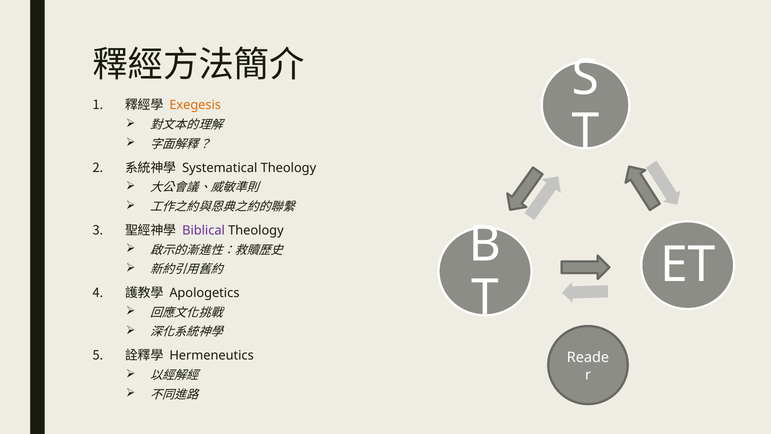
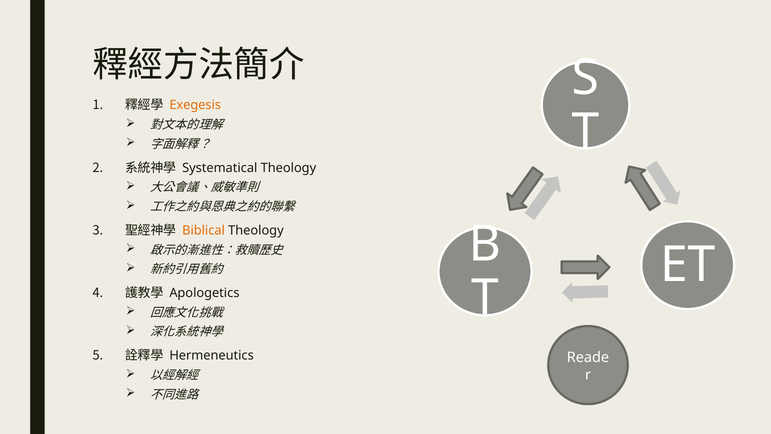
Biblical colour: purple -> orange
